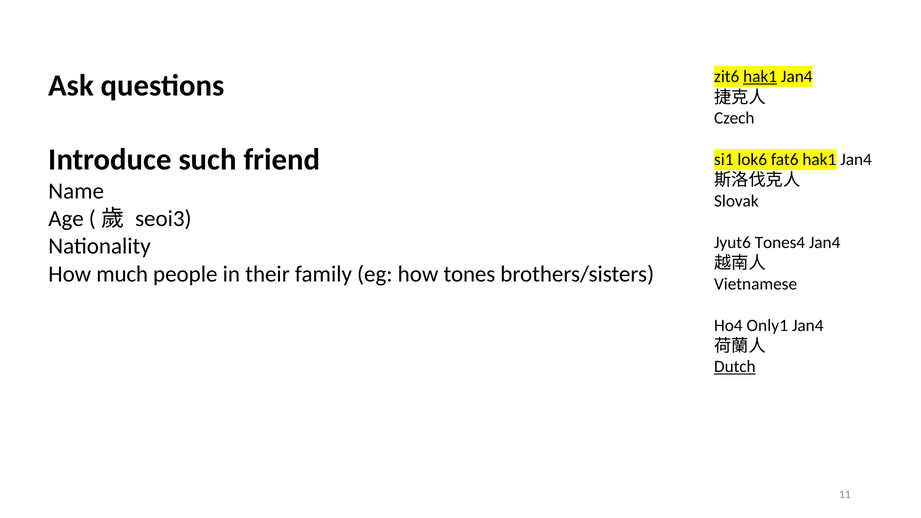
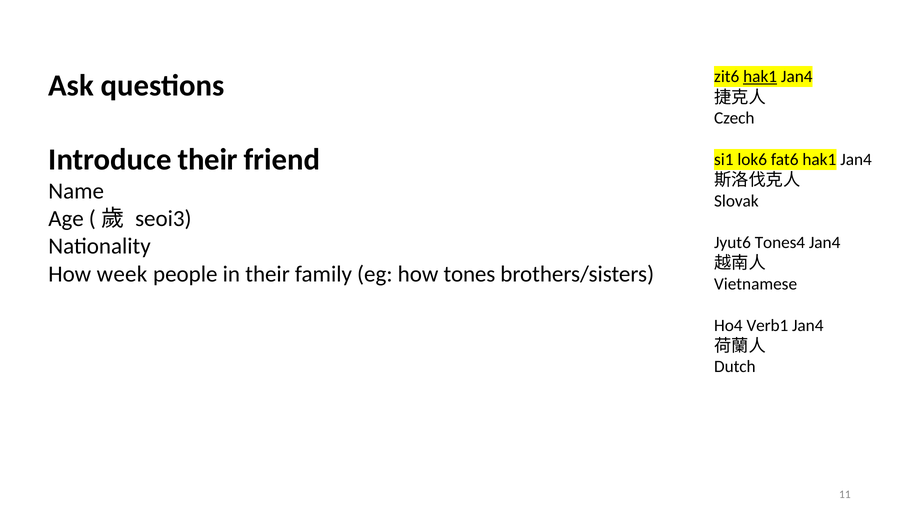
Introduce such: such -> their
much: much -> week
Only1: Only1 -> Verb1
Dutch underline: present -> none
